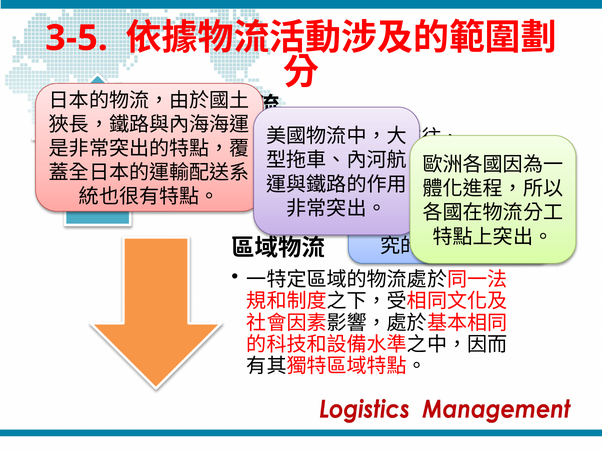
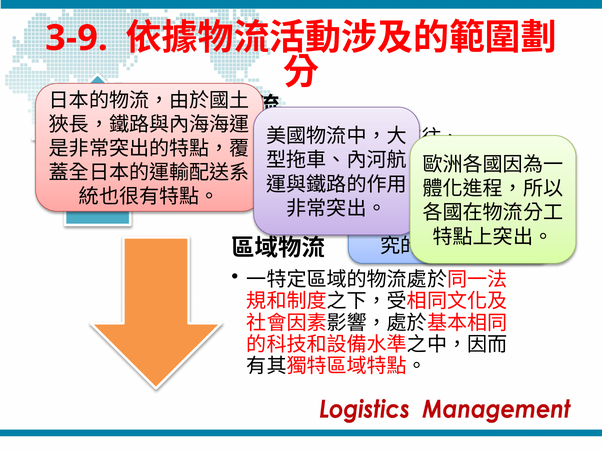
3-5: 3-5 -> 3-9
